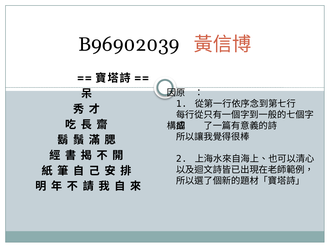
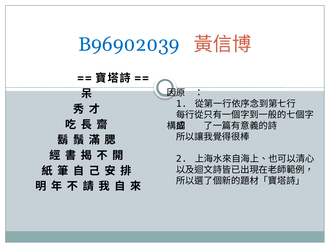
B96902039 colour: black -> blue
